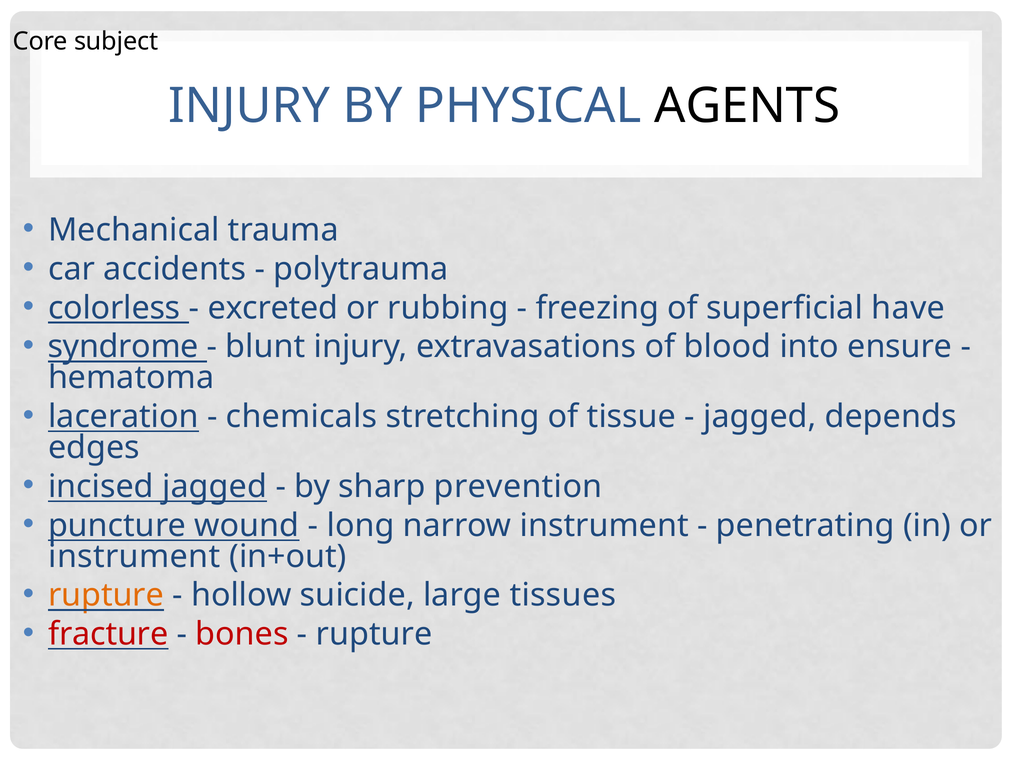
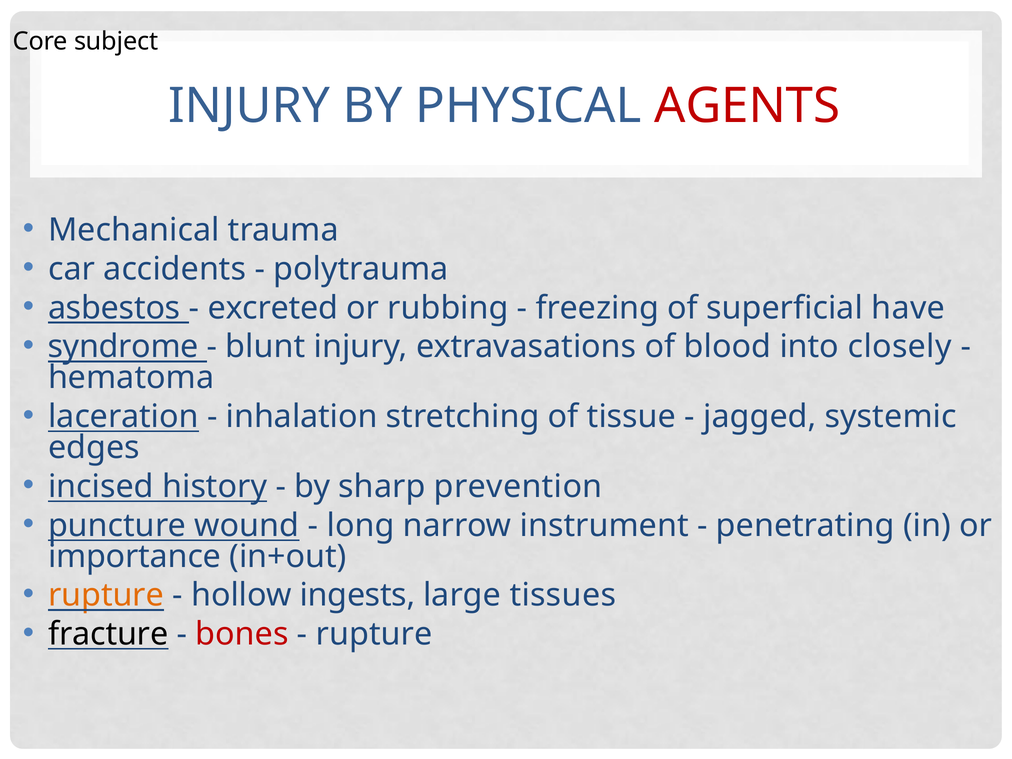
AGENTS colour: black -> red
colorless: colorless -> asbestos
ensure: ensure -> closely
chemicals: chemicals -> inhalation
depends: depends -> systemic
incised jagged: jagged -> history
instrument at (134, 556): instrument -> importance
suicide: suicide -> ingests
fracture colour: red -> black
